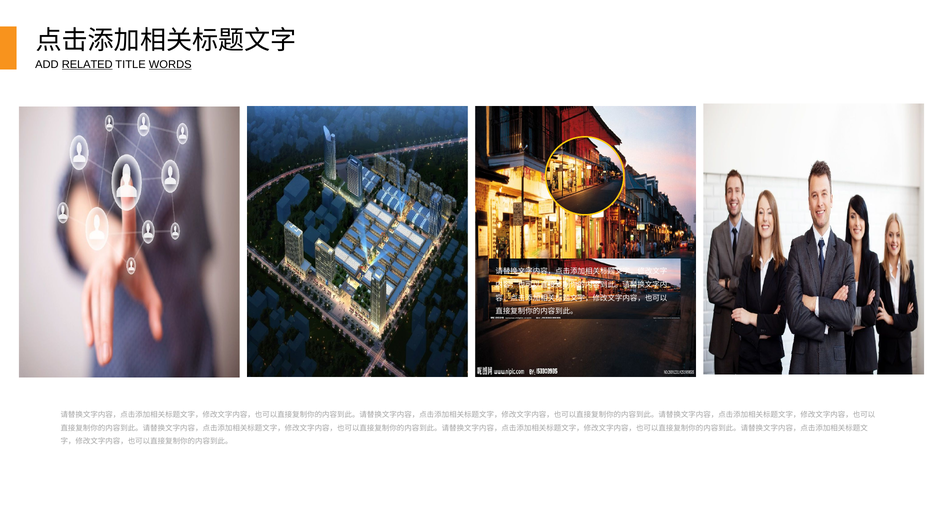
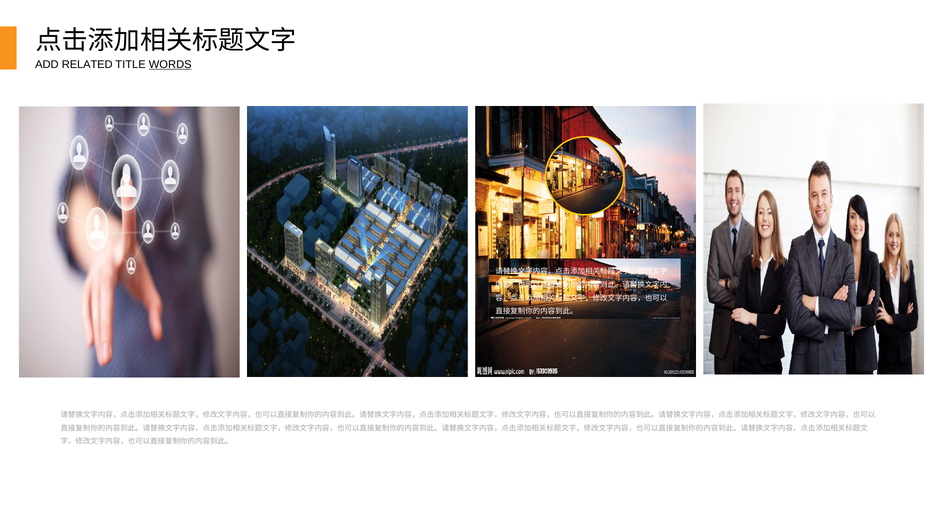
RELATED underline: present -> none
